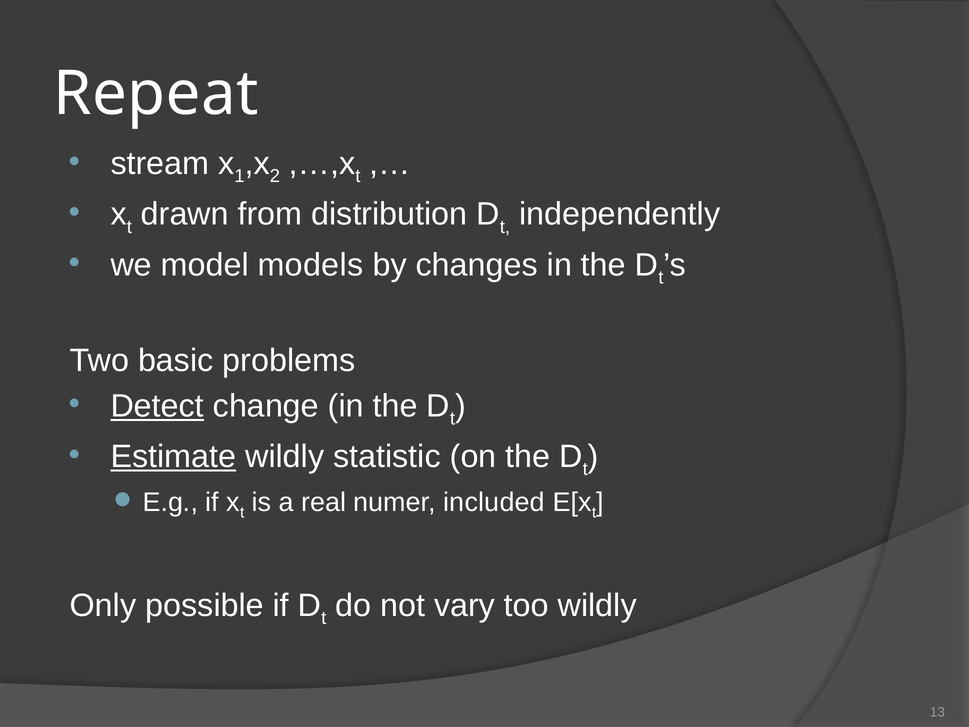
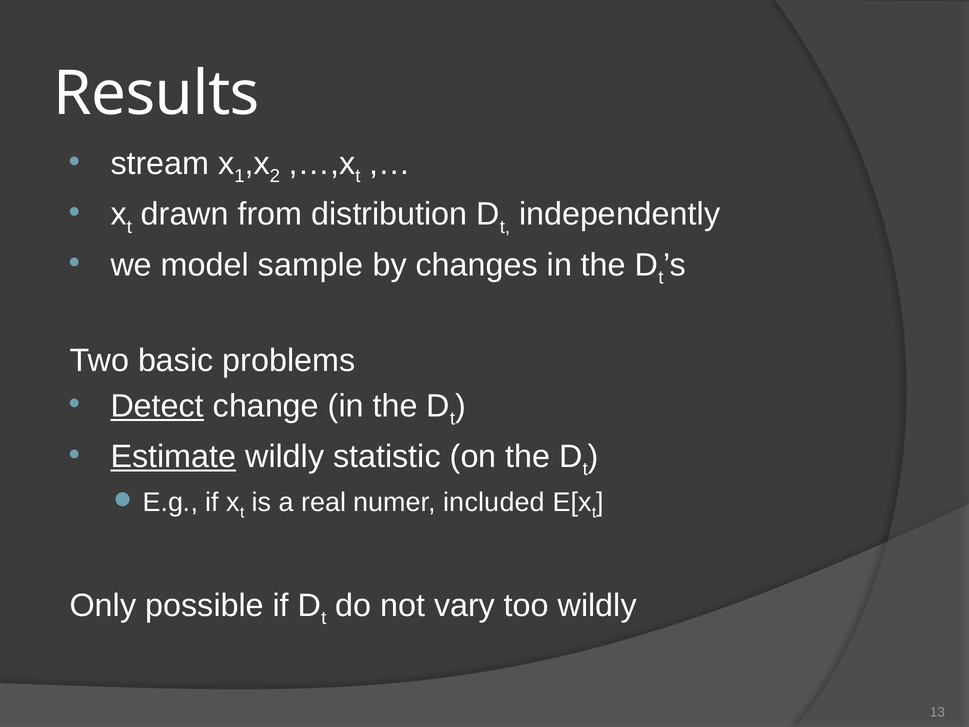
Repeat: Repeat -> Results
models: models -> sample
